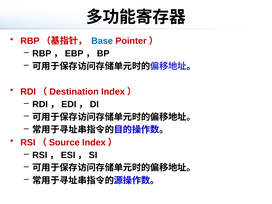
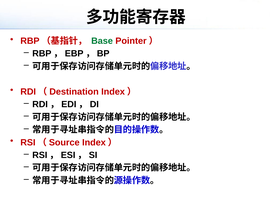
Base colour: blue -> green
